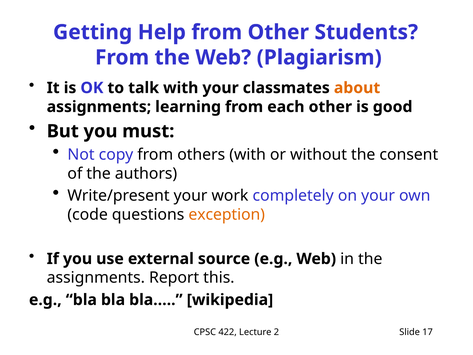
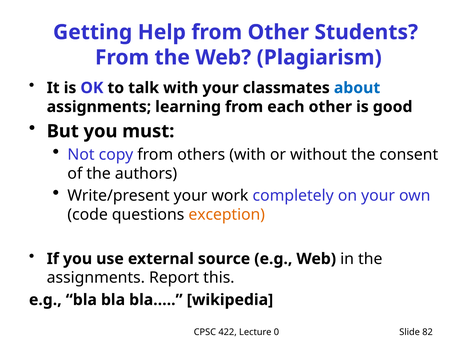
about colour: orange -> blue
2: 2 -> 0
17: 17 -> 82
